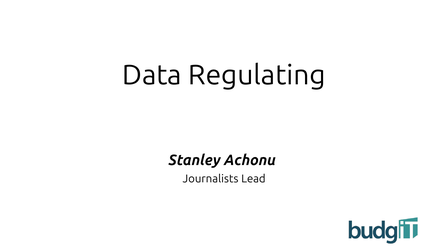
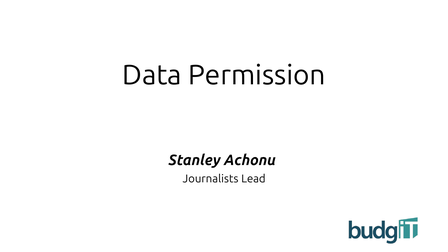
Regulating: Regulating -> Permission
